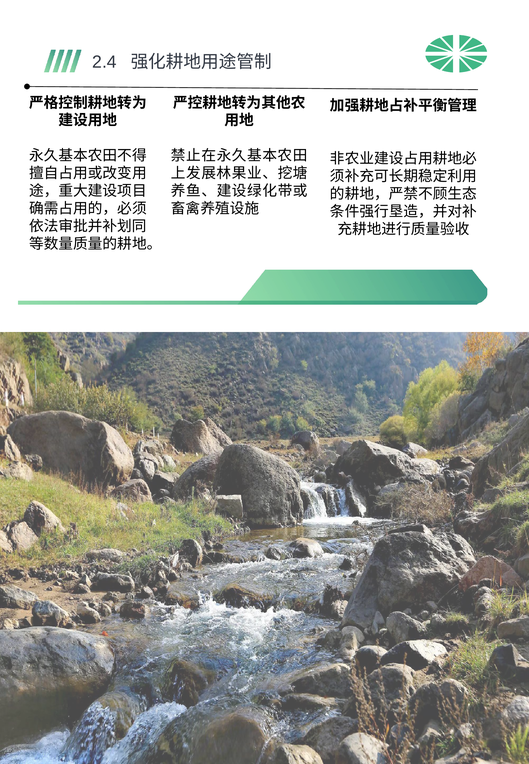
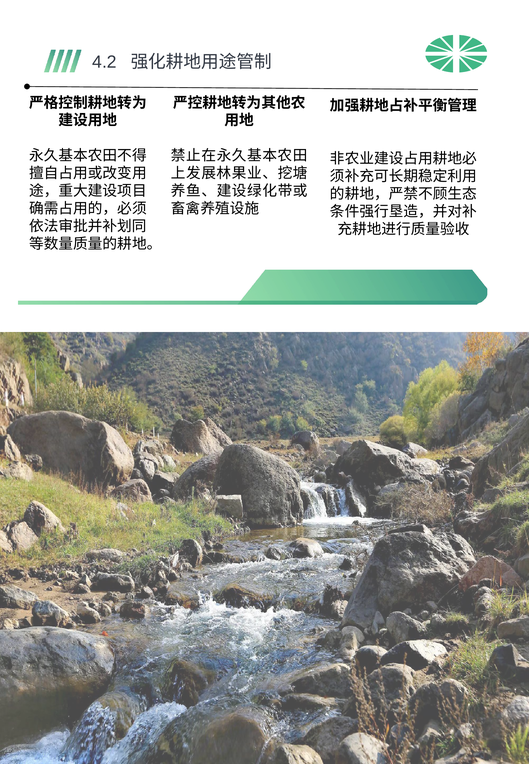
2.4: 2.4 -> 4.2
